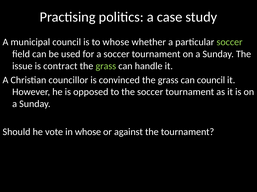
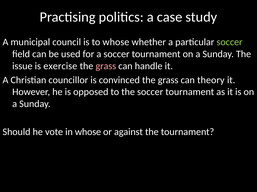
contract: contract -> exercise
grass at (106, 66) colour: light green -> pink
can council: council -> theory
